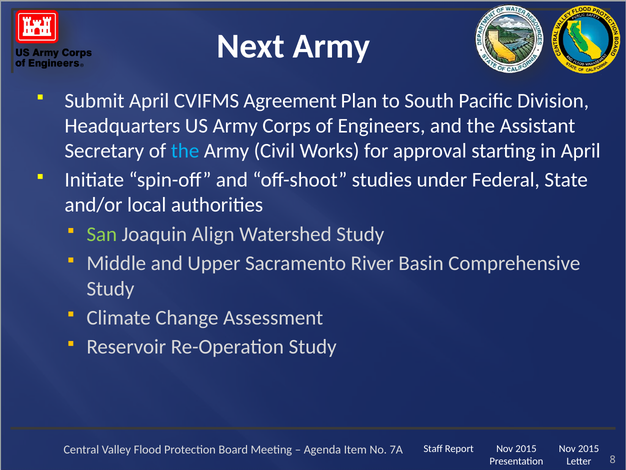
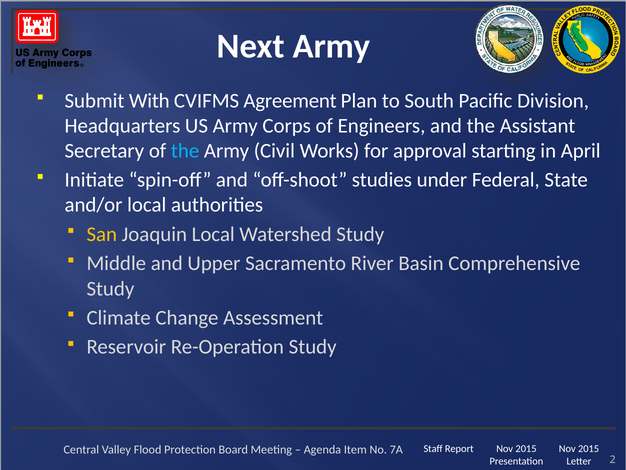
Submit April: April -> With
San colour: light green -> yellow
Joaquin Align: Align -> Local
8: 8 -> 2
